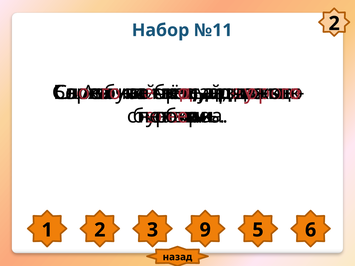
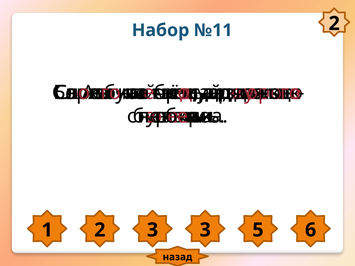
3 9: 9 -> 3
